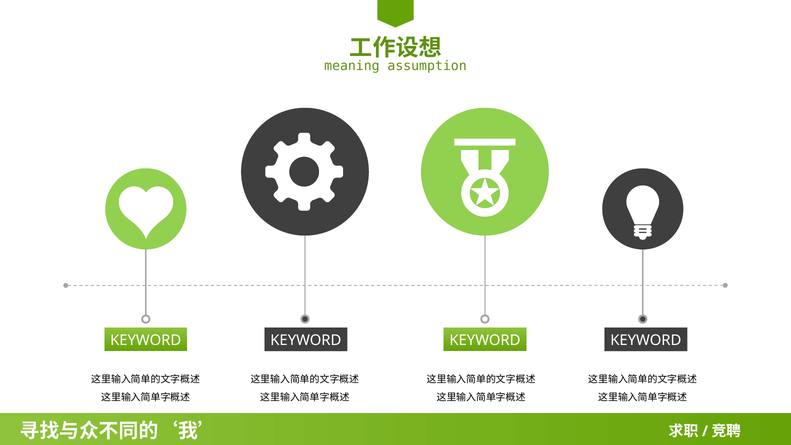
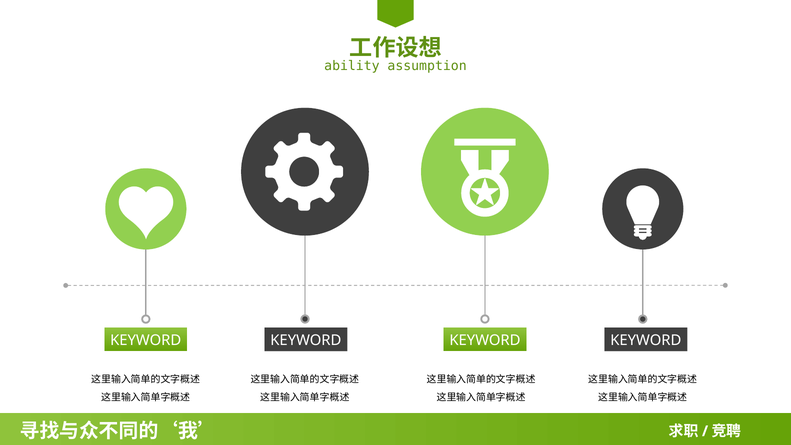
meaning: meaning -> ability
